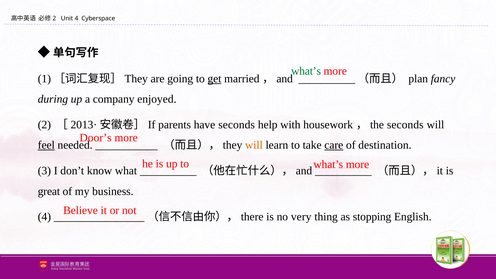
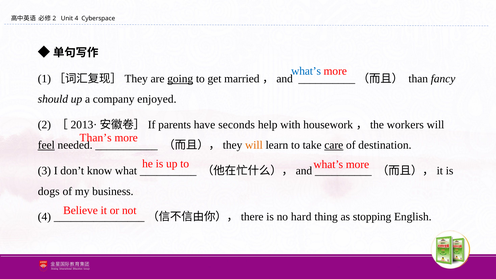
what’s at (306, 71) colour: green -> blue
going underline: none -> present
get underline: present -> none
plan: plan -> than
during: during -> should
seconds at (405, 125): seconds -> workers
Door’s: Door’s -> Than’s
great: great -> dogs
very: very -> hard
